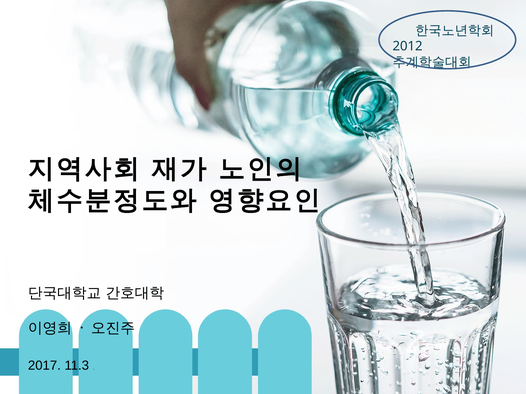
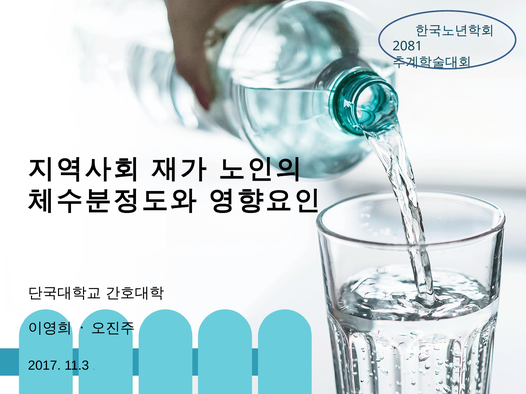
2012: 2012 -> 2081
